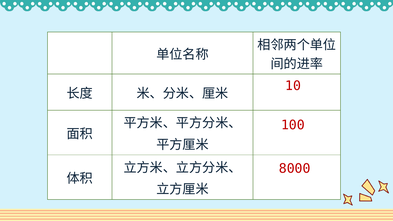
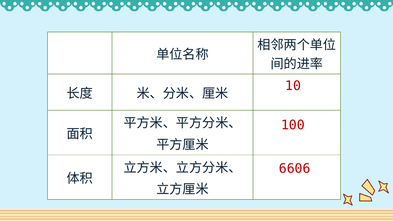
8000: 8000 -> 6606
